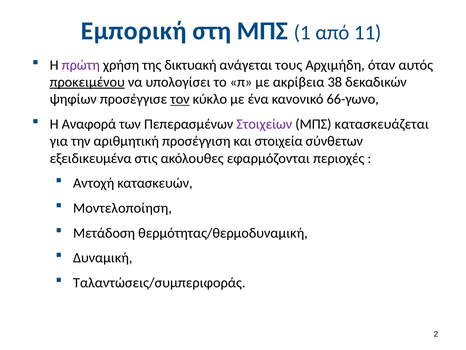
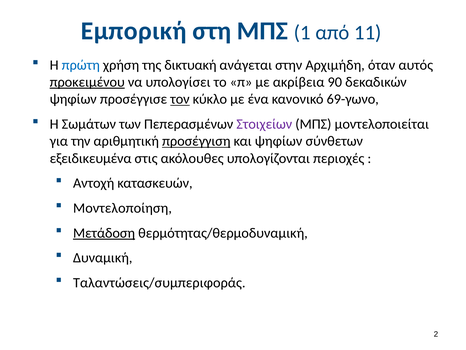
πρώτη colour: purple -> blue
τους: τους -> στην
38: 38 -> 90
66-γωνο: 66-γωνο -> 69-γωνο
Αναφορά: Αναφορά -> Σωμάτων
κατασκευάζεται: κατασκευάζεται -> μοντελοποιείται
προσέγγιση underline: none -> present
και στοιχεία: στοιχεία -> ψηφίων
εφαρμόζονται: εφαρμόζονται -> υπολογίζονται
Μετάδοση underline: none -> present
